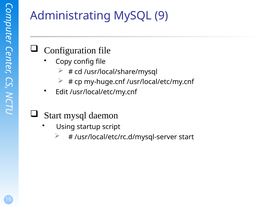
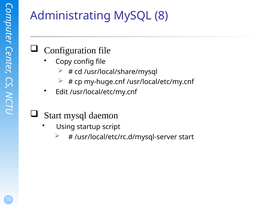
9: 9 -> 8
